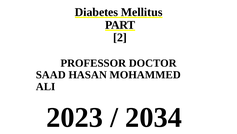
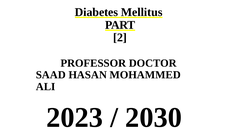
2034: 2034 -> 2030
